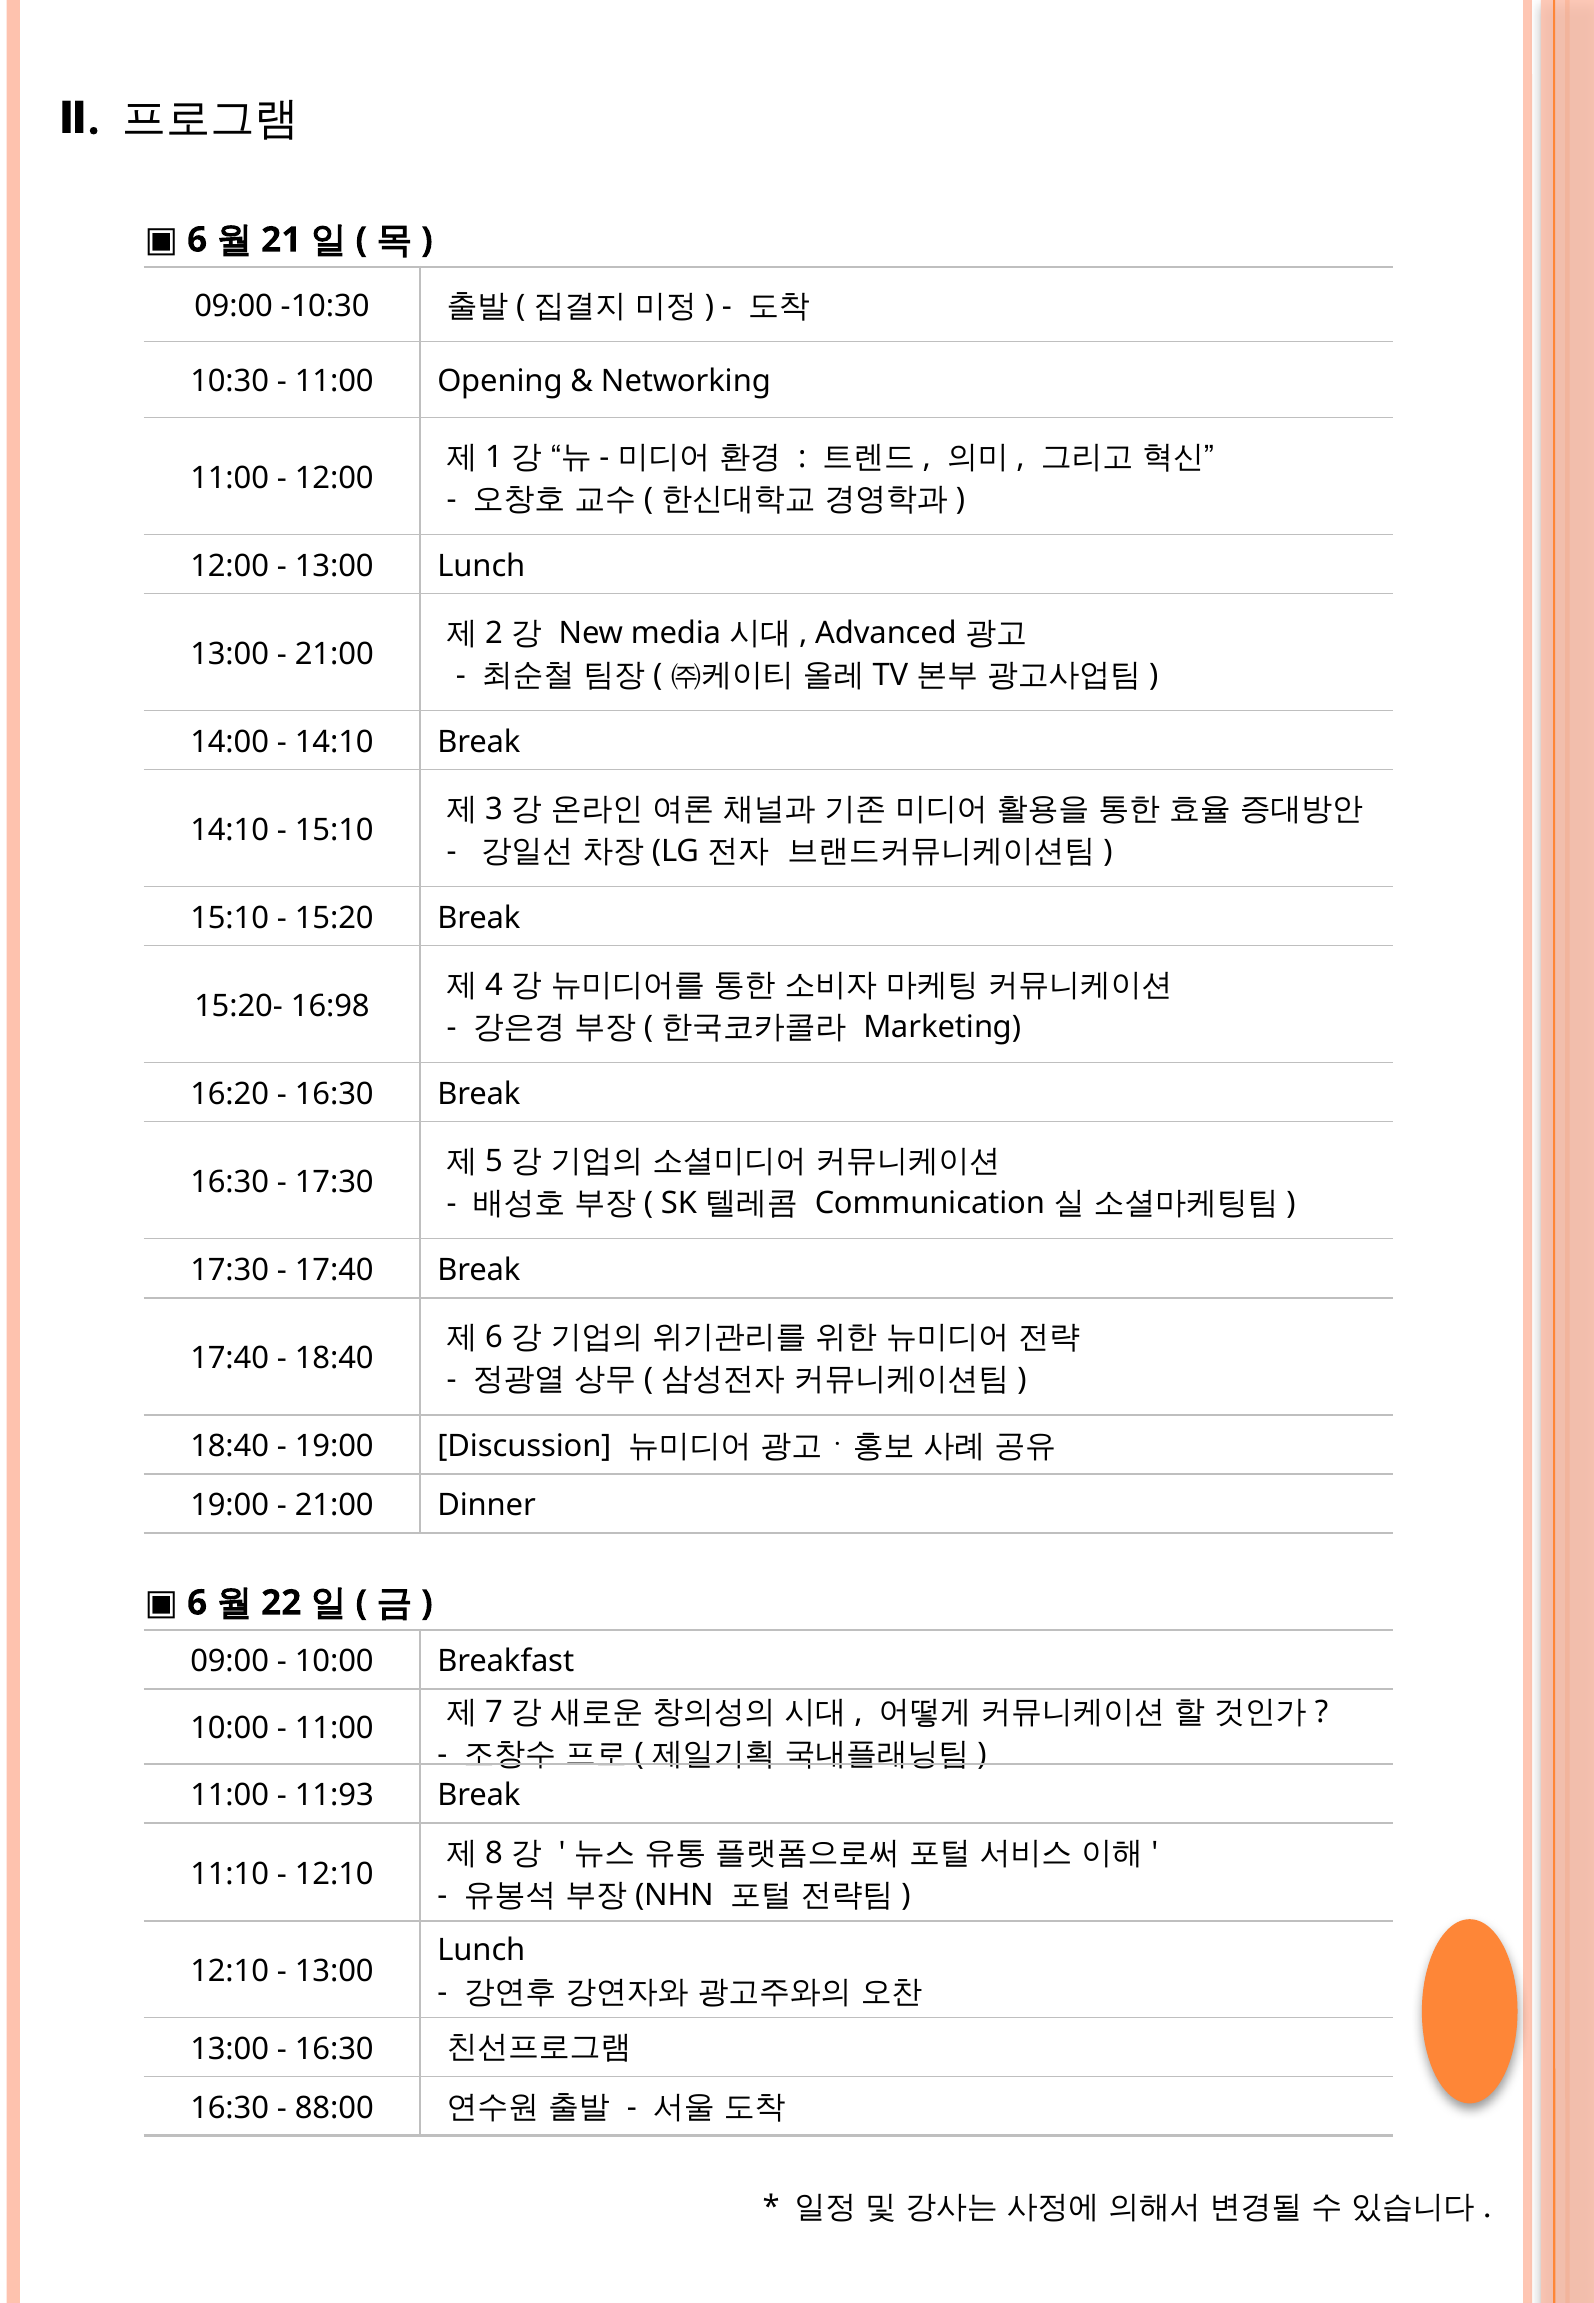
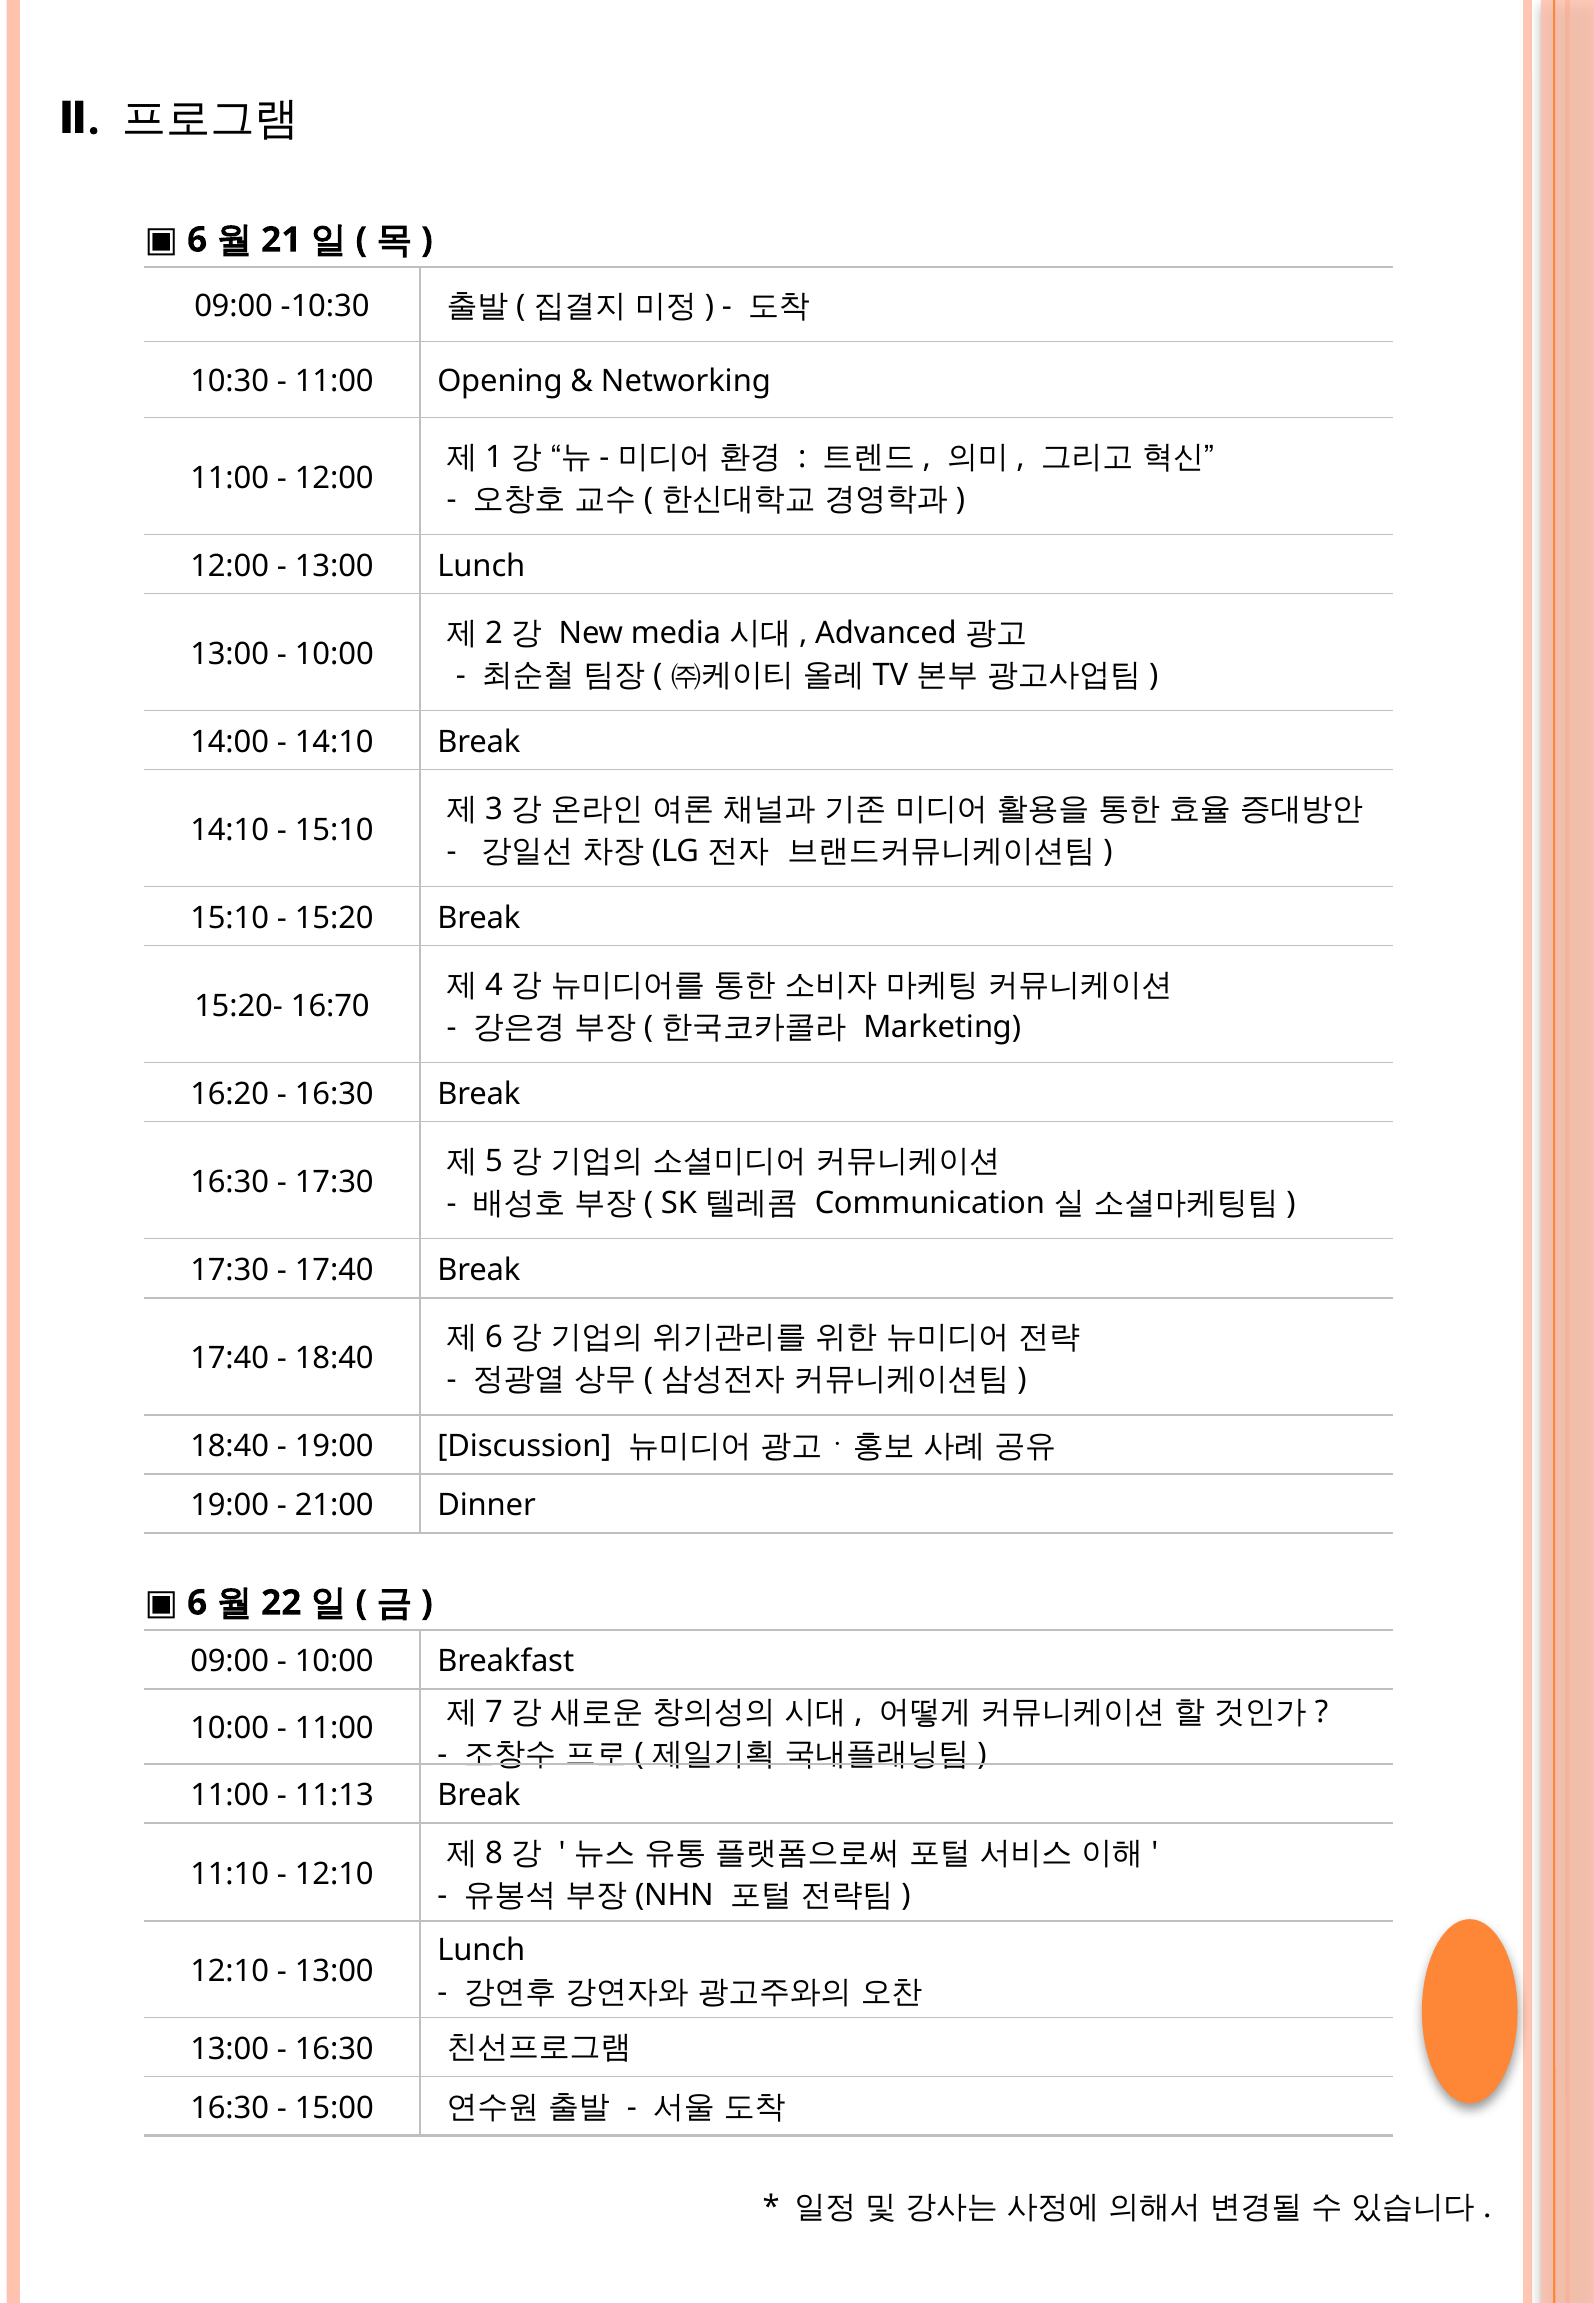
21:00 at (334, 654): 21:00 -> 10:00
16:98: 16:98 -> 16:70
11:93: 11:93 -> 11:13
88:00: 88:00 -> 15:00
